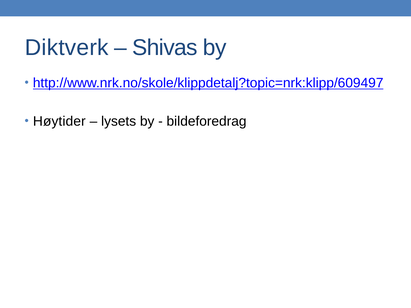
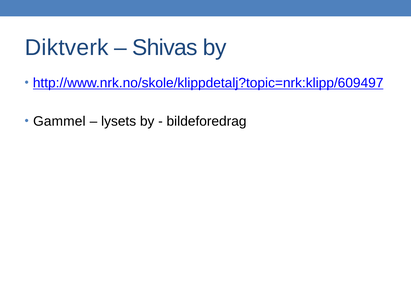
Høytider: Høytider -> Gammel
